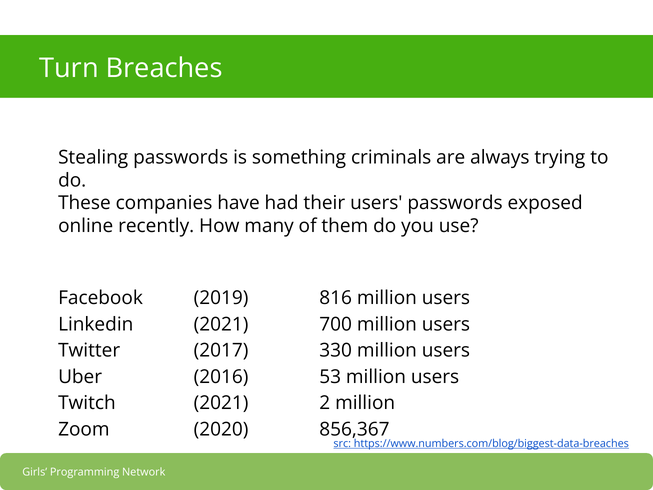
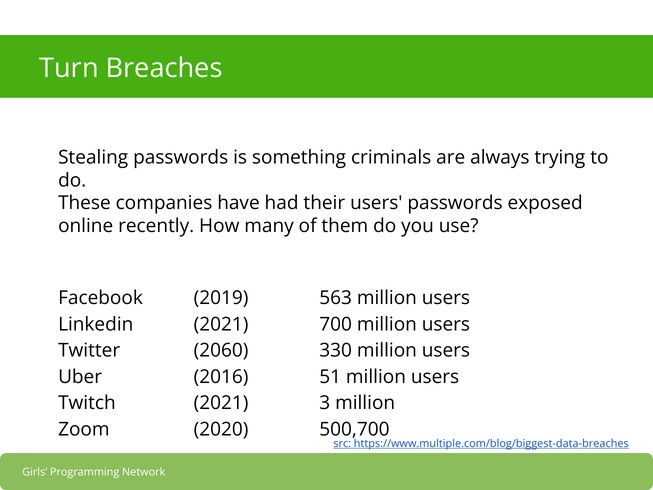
816: 816 -> 563
2017: 2017 -> 2060
53: 53 -> 51
2: 2 -> 3
856,367: 856,367 -> 500,700
https://www.numbers.com/blog/biggest-data-breaches: https://www.numbers.com/blog/biggest-data-breaches -> https://www.multiple.com/blog/biggest-data-breaches
